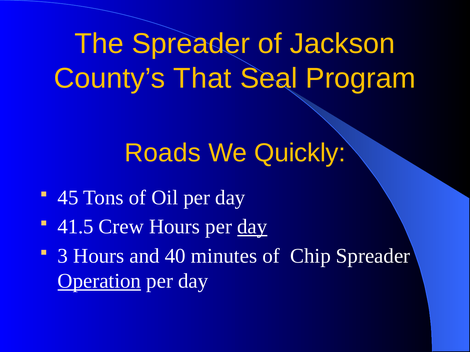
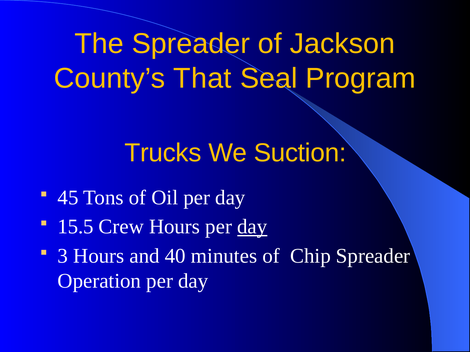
Roads: Roads -> Trucks
Quickly: Quickly -> Suction
41.5: 41.5 -> 15.5
Operation underline: present -> none
